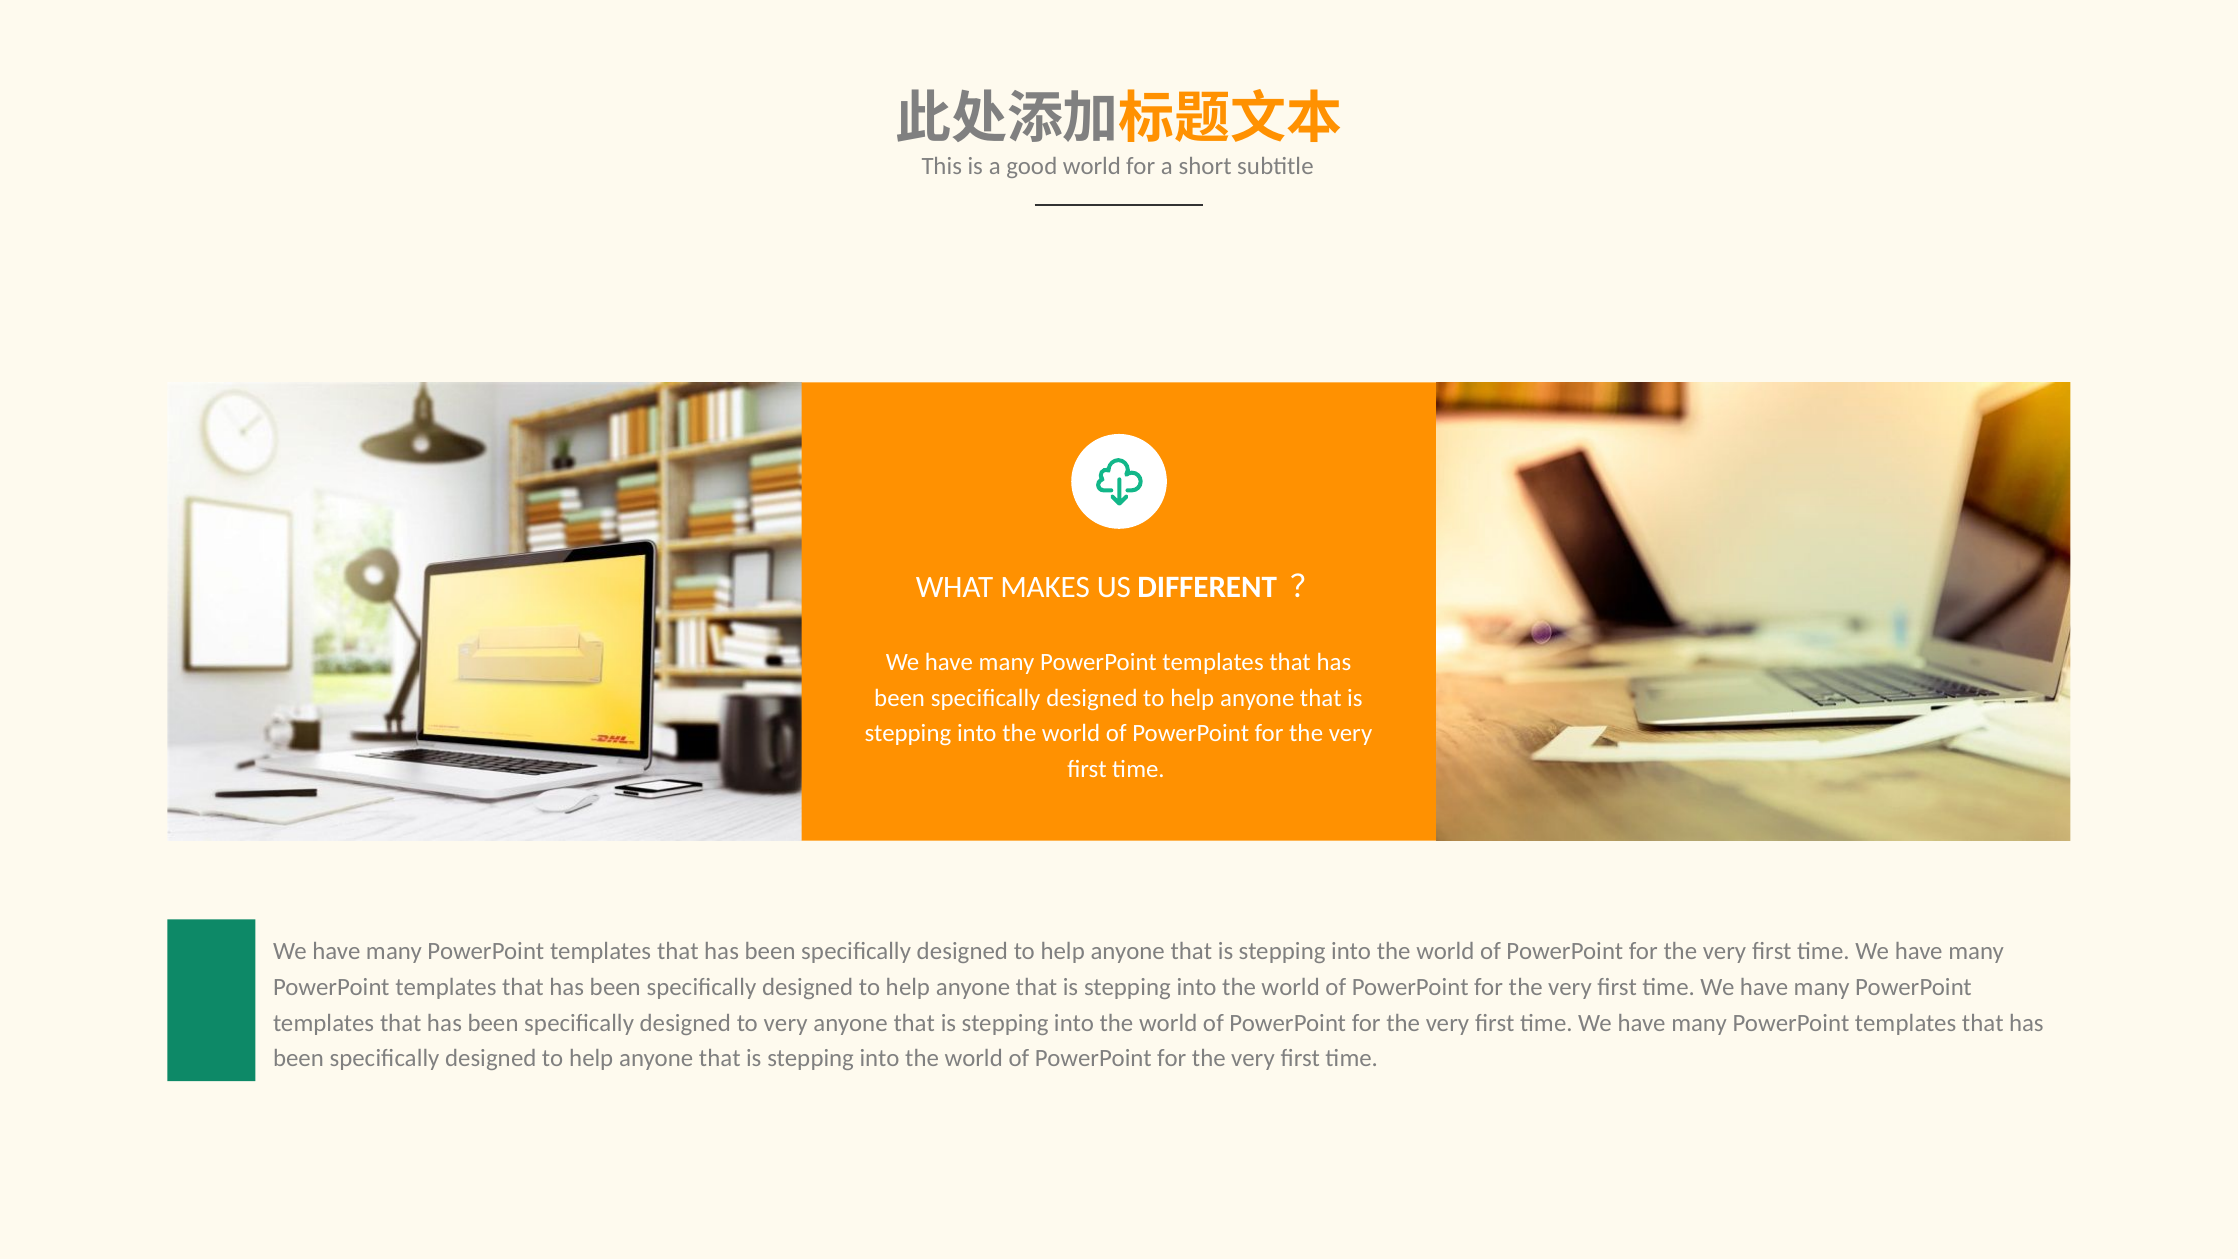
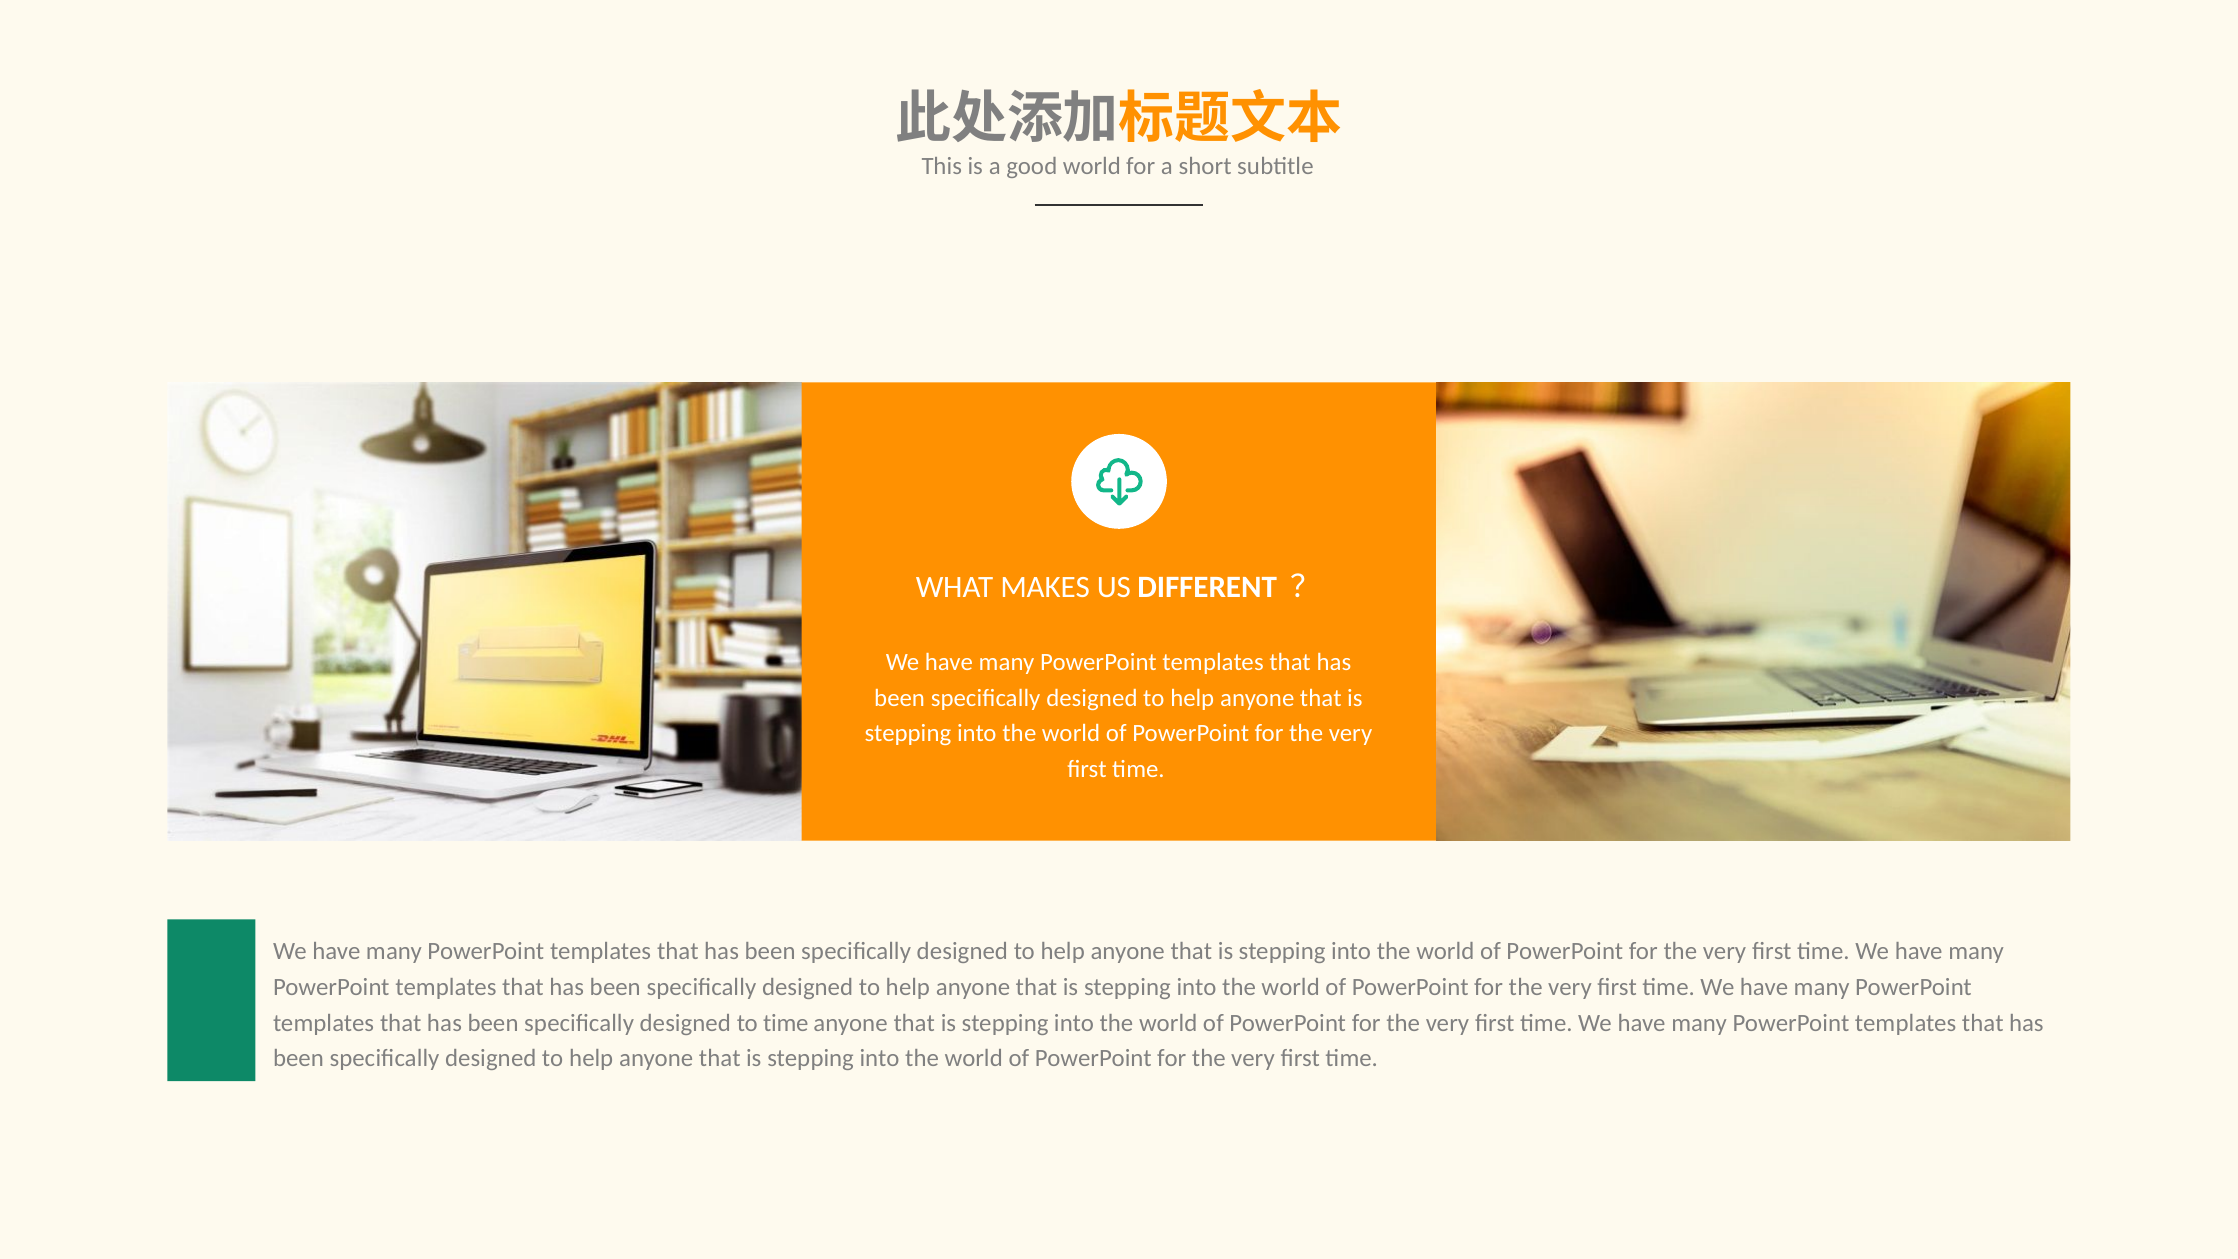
to very: very -> time
